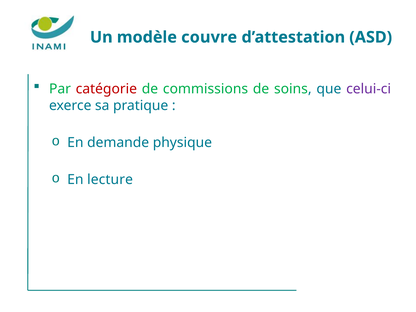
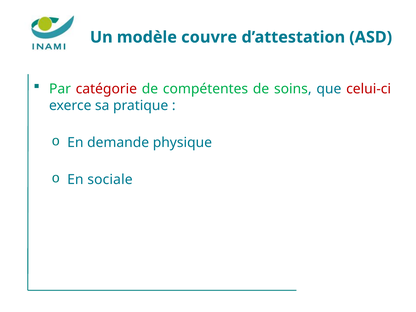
commissions: commissions -> compétentes
celui-ci colour: purple -> red
lecture: lecture -> sociale
